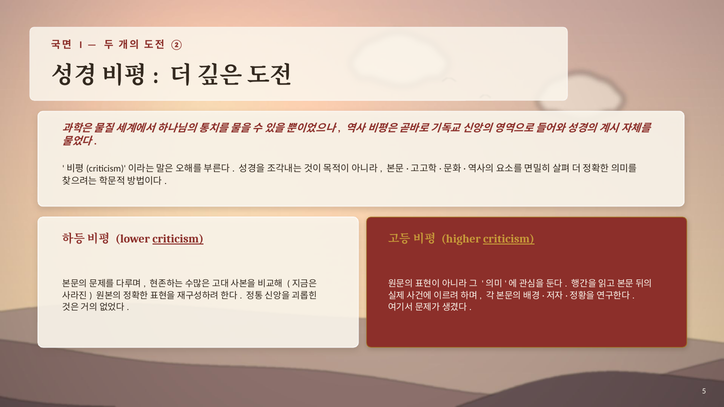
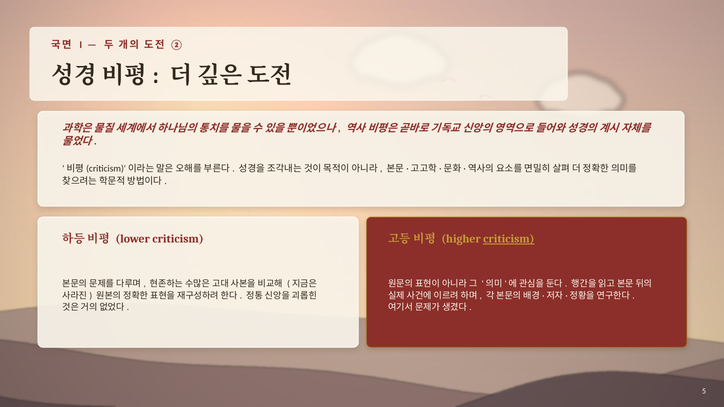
criticism at (178, 239) underline: present -> none
